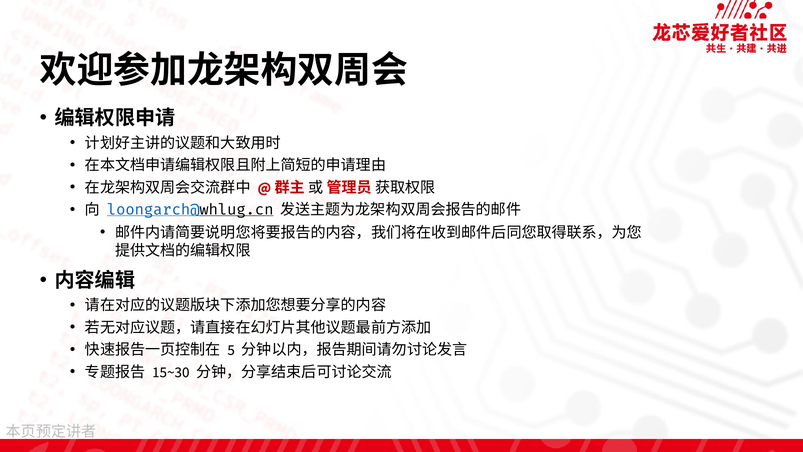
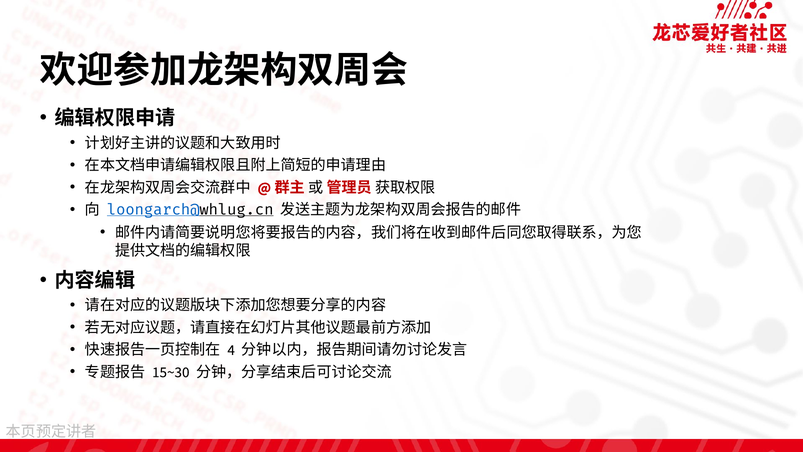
5: 5 -> 4
